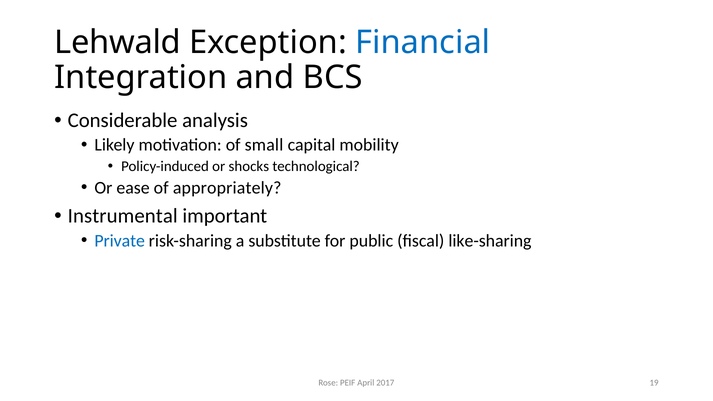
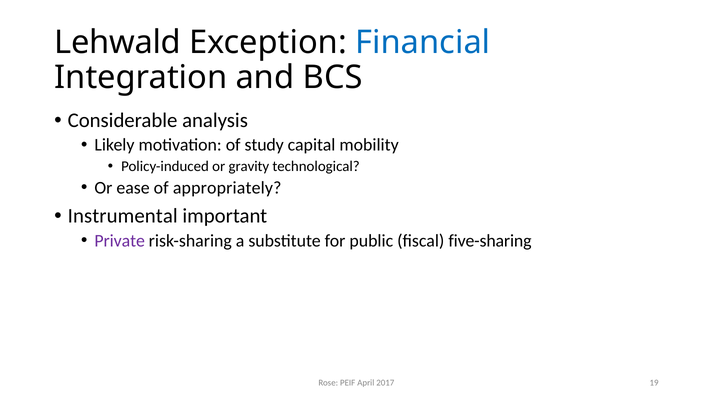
small: small -> study
shocks: shocks -> gravity
Private colour: blue -> purple
like-sharing: like-sharing -> five-sharing
